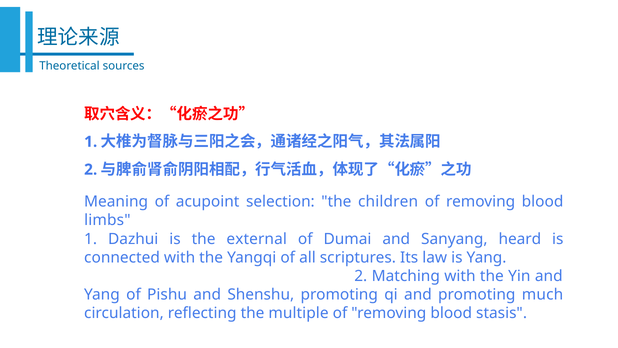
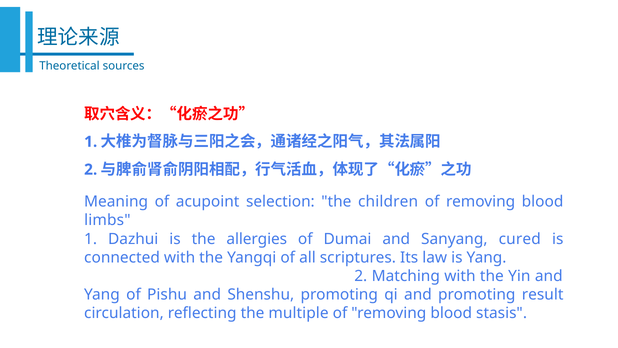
external: external -> allergies
heard: heard -> cured
much: much -> result
